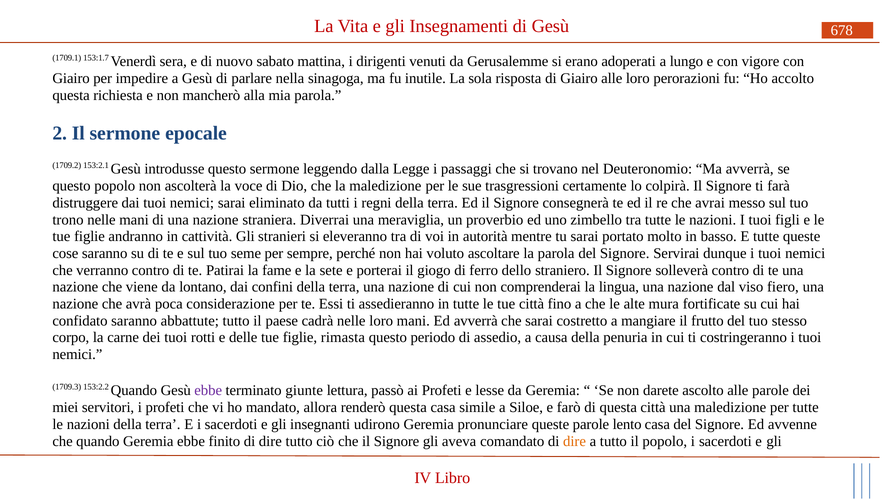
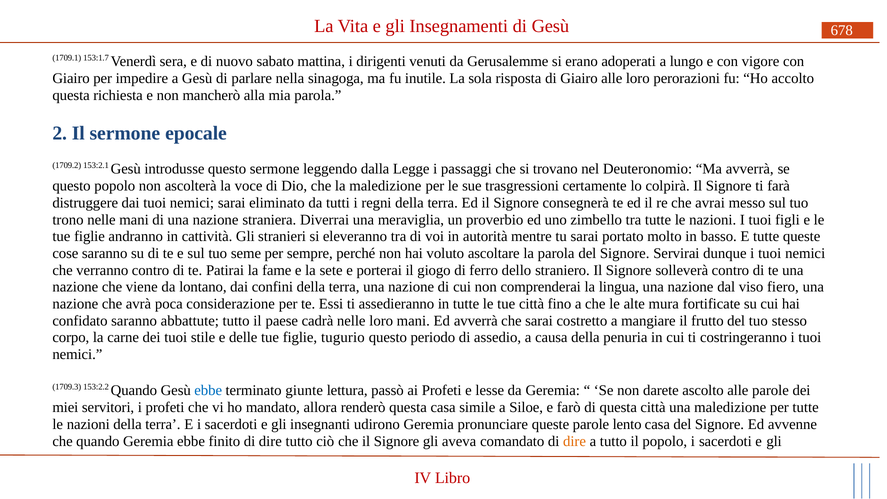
rotti: rotti -> stile
rimasta: rimasta -> tugurio
ebbe at (208, 391) colour: purple -> blue
